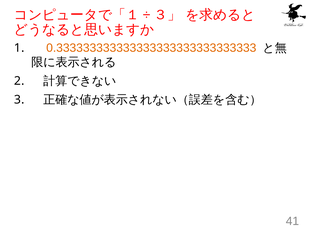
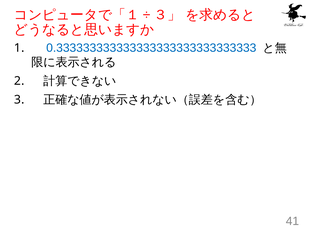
0.333333333333333333333333333333 colour: orange -> blue
